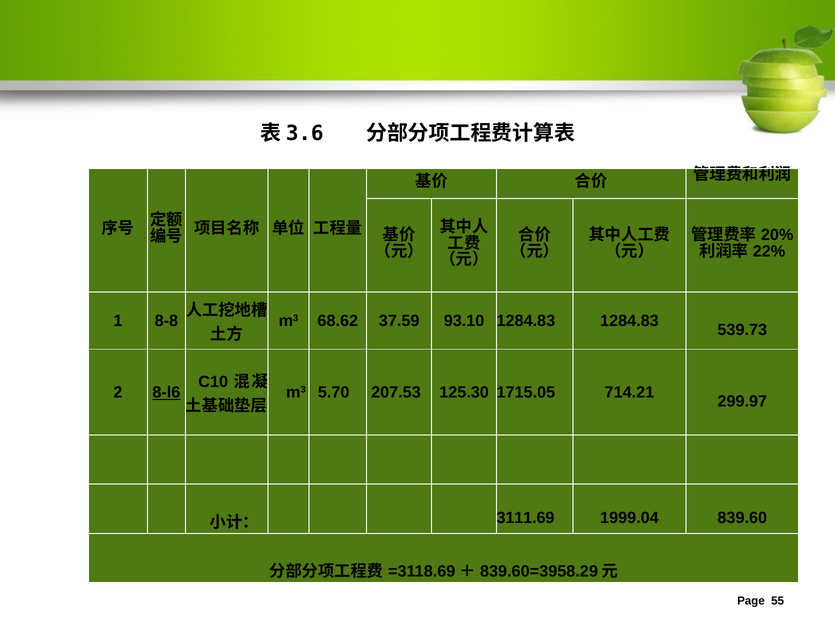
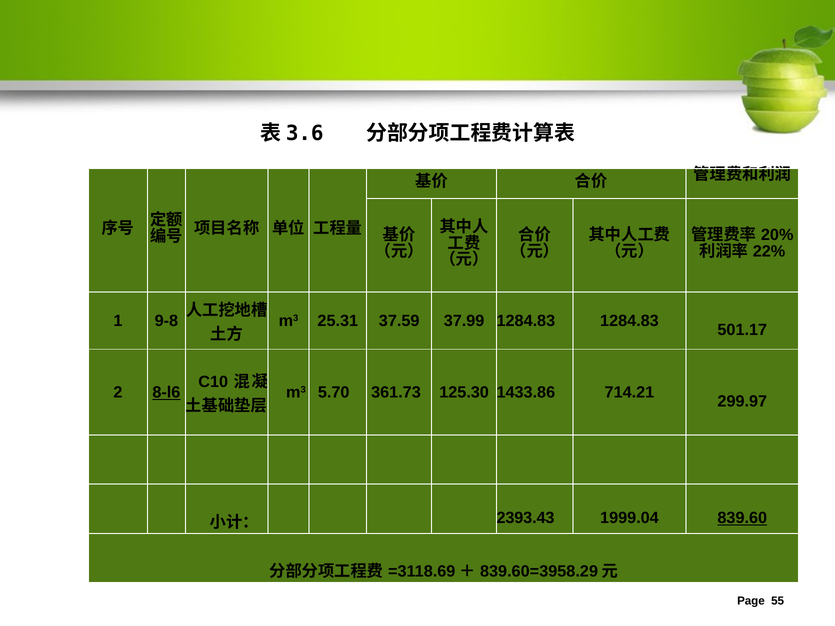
8-8: 8-8 -> 9-8
68.62: 68.62 -> 25.31
93.10: 93.10 -> 37.99
539.73: 539.73 -> 501.17
207.53: 207.53 -> 361.73
1715.05: 1715.05 -> 1433.86
3111.69: 3111.69 -> 2393.43
839.60 underline: none -> present
